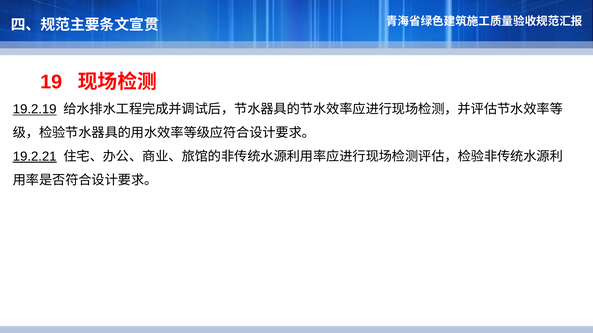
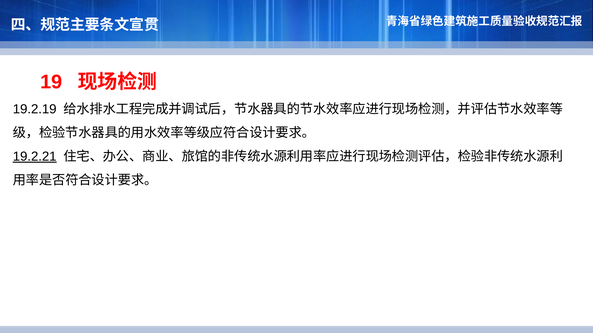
19.2.19 underline: present -> none
